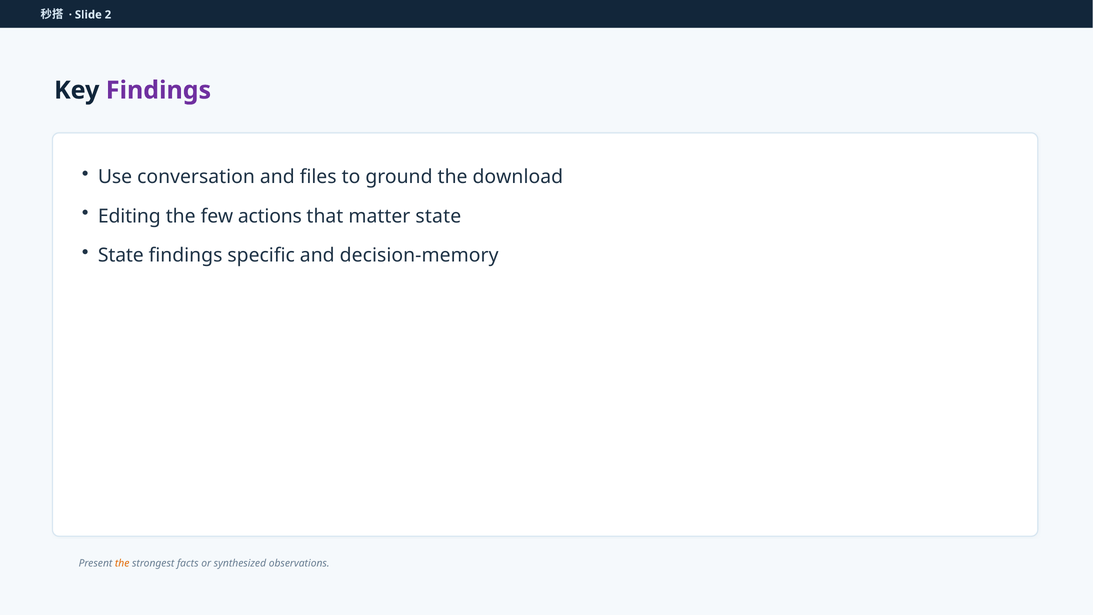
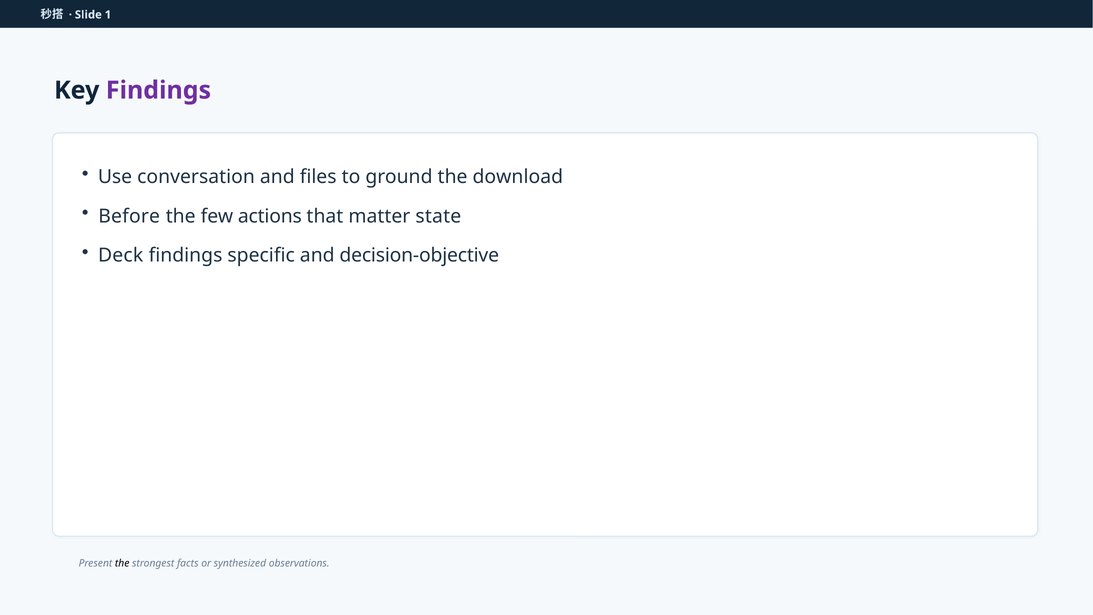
2: 2 -> 1
Editing: Editing -> Before
State at (121, 255): State -> Deck
decision-memory: decision-memory -> decision-objective
the at (122, 563) colour: orange -> black
